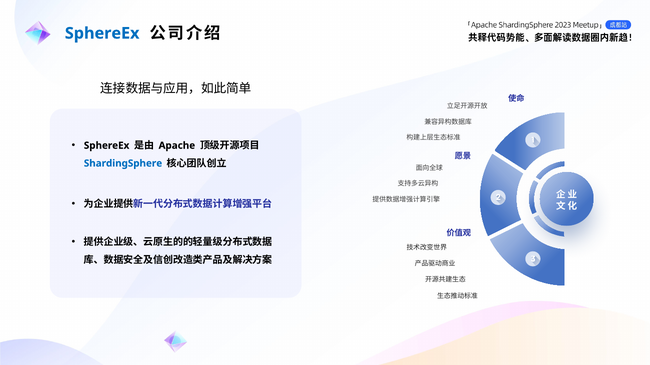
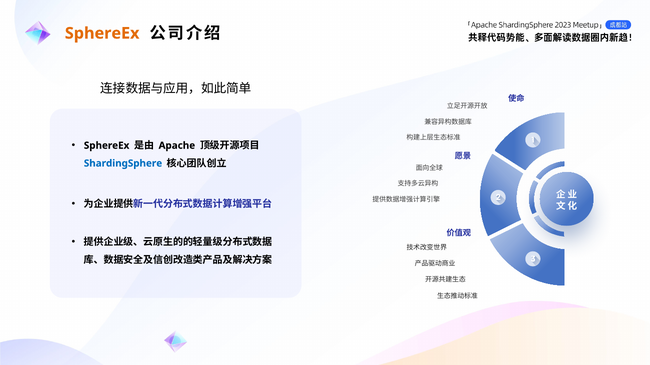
SphereEx at (102, 33) colour: blue -> orange
